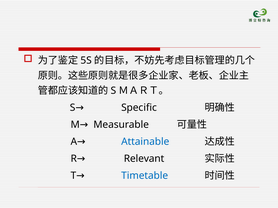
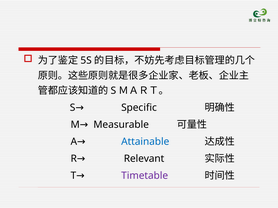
Timetable colour: blue -> purple
